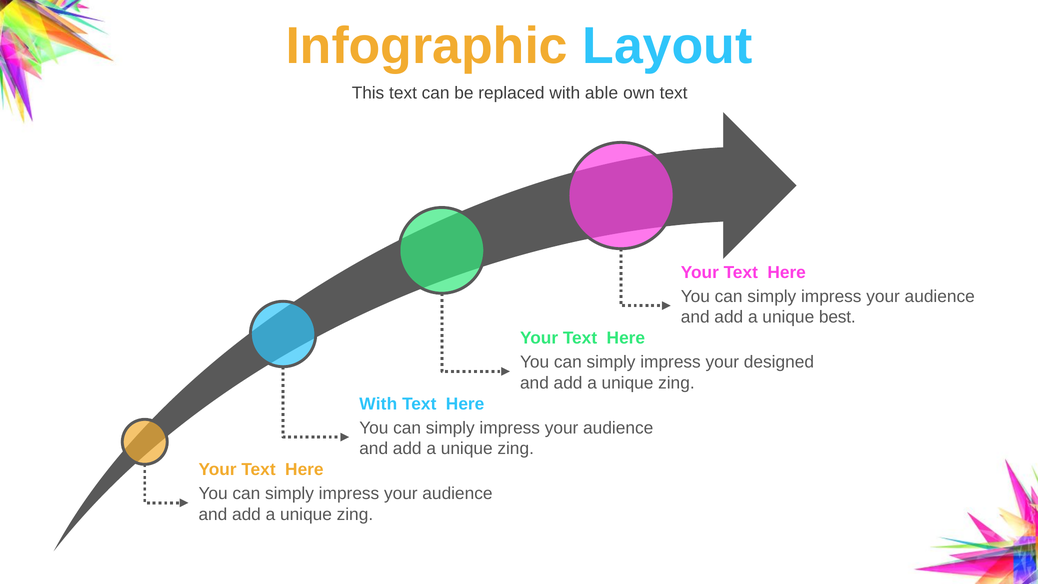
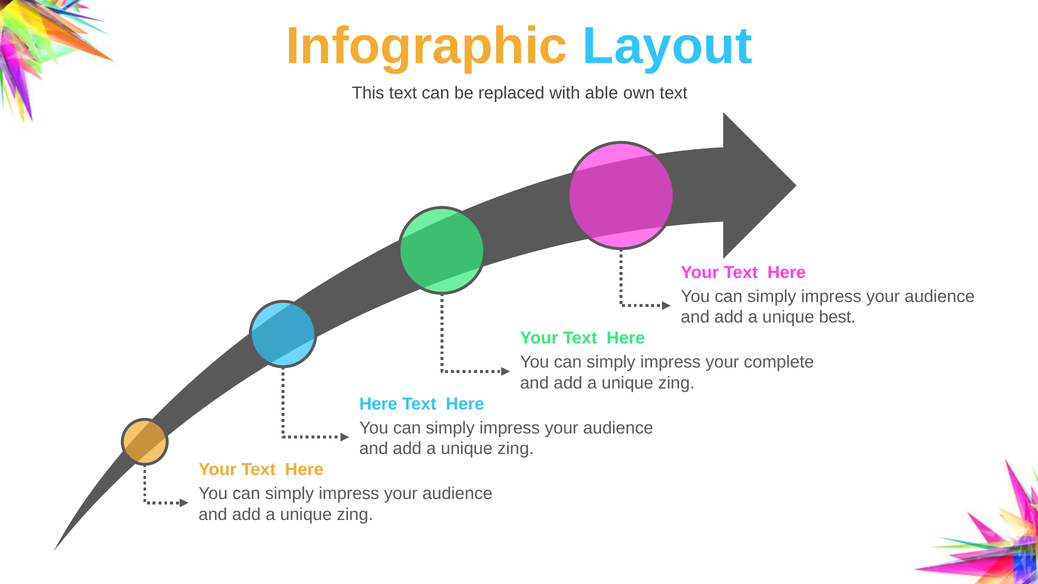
designed: designed -> complete
With at (378, 404): With -> Here
